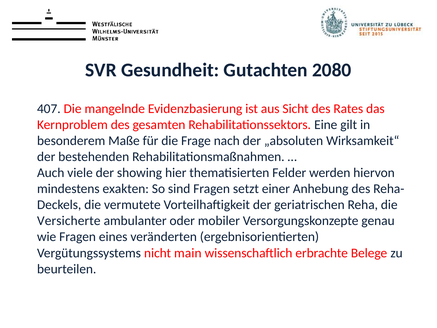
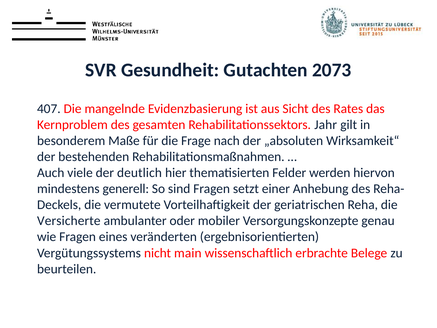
2080: 2080 -> 2073
Eine: Eine -> Jahr
showing: showing -> deutlich
exakten: exakten -> generell
